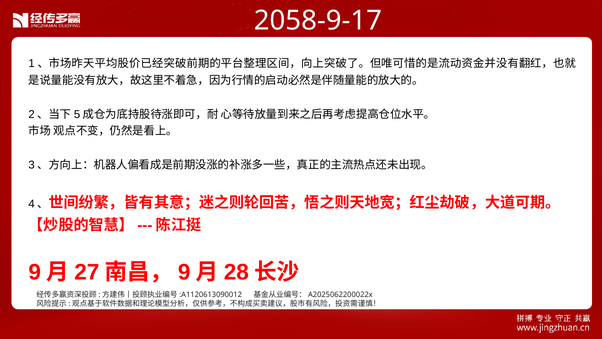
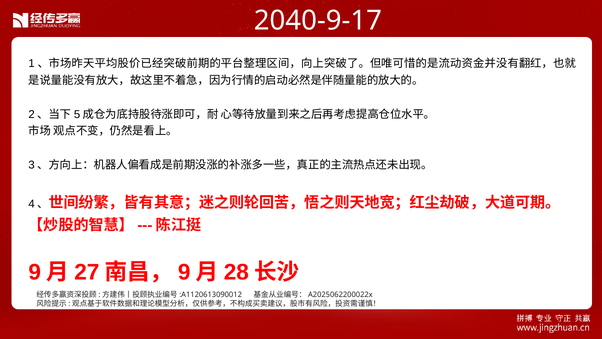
2058-9-17: 2058-9-17 -> 2040-9-17
